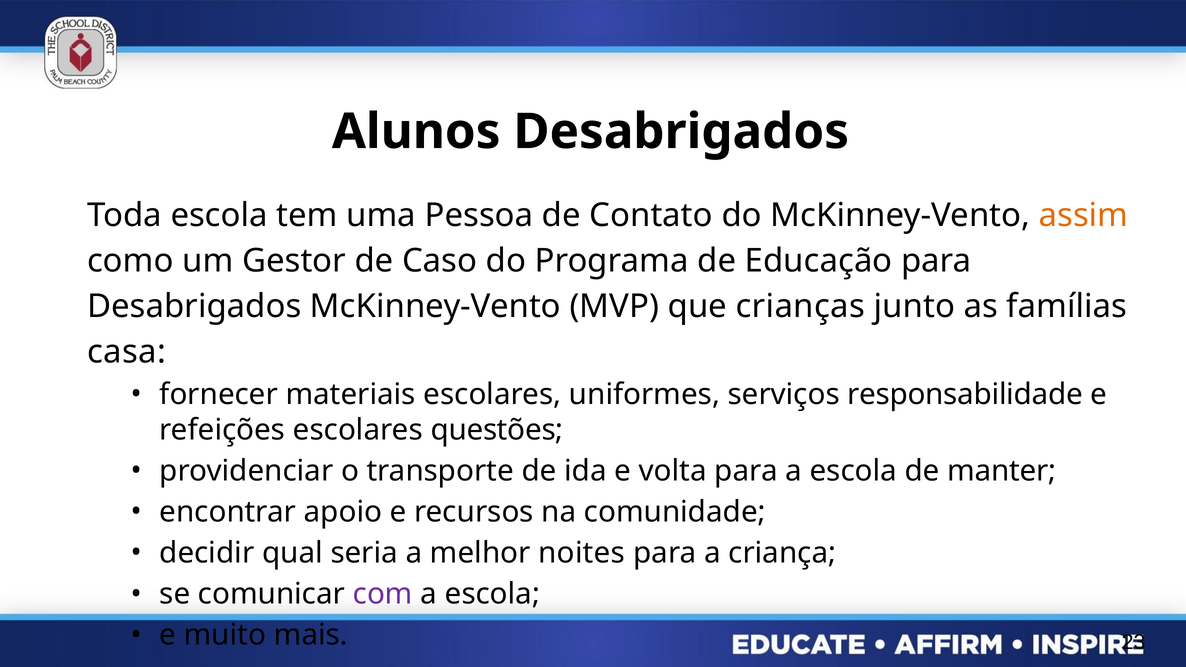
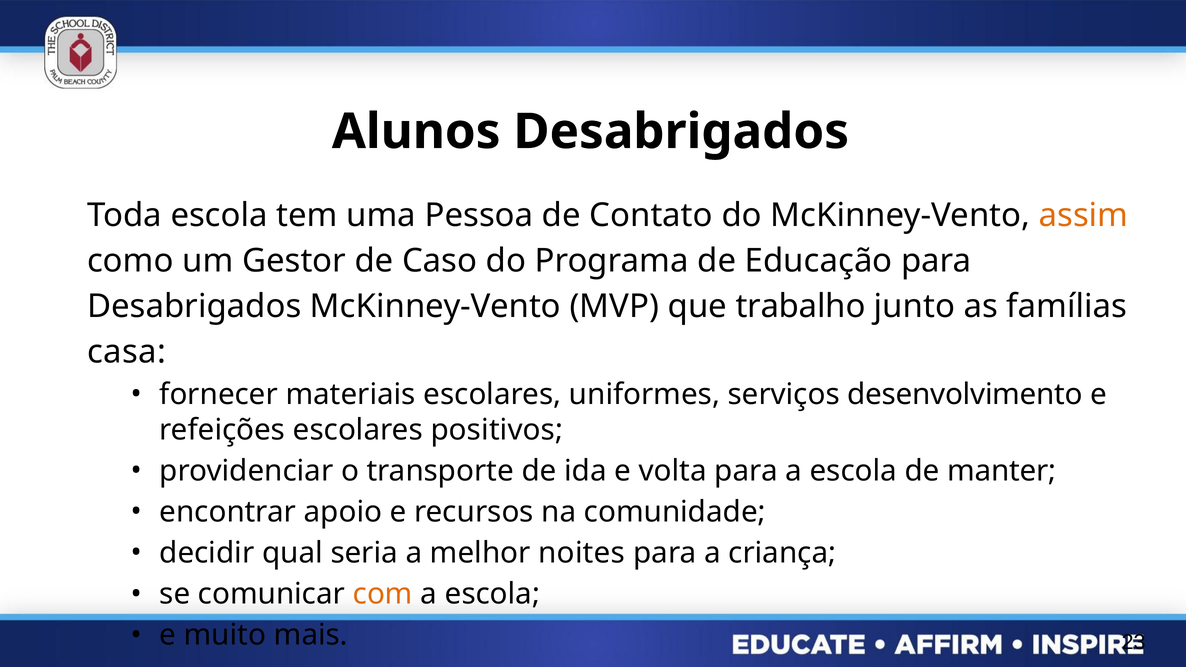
crianças: crianças -> trabalho
responsabilidade: responsabilidade -> desenvolvimento
questões: questões -> positivos
com colour: purple -> orange
